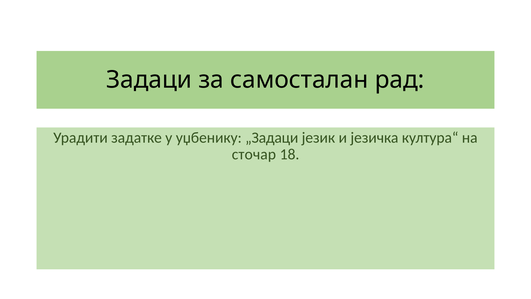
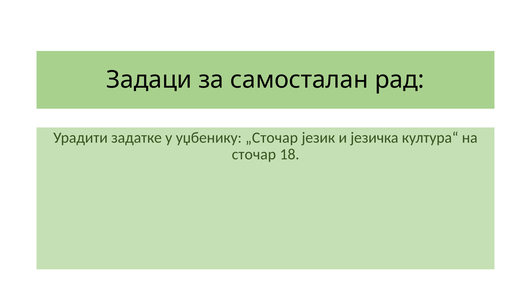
„Задаци: „Задаци -> „Сточар
